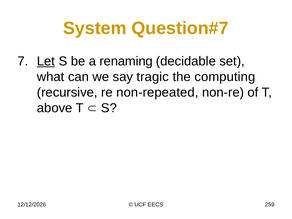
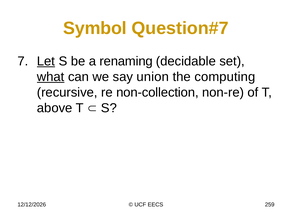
System: System -> Symbol
what underline: none -> present
tragic: tragic -> union
non-repeated: non-repeated -> non-collection
